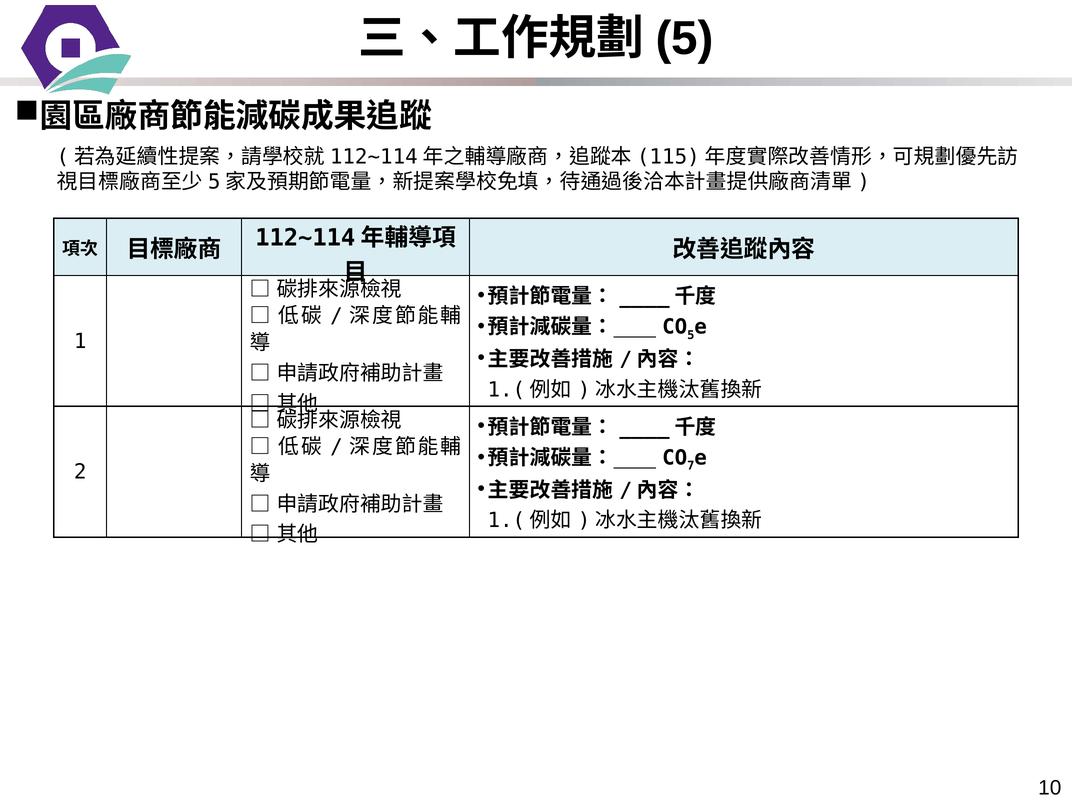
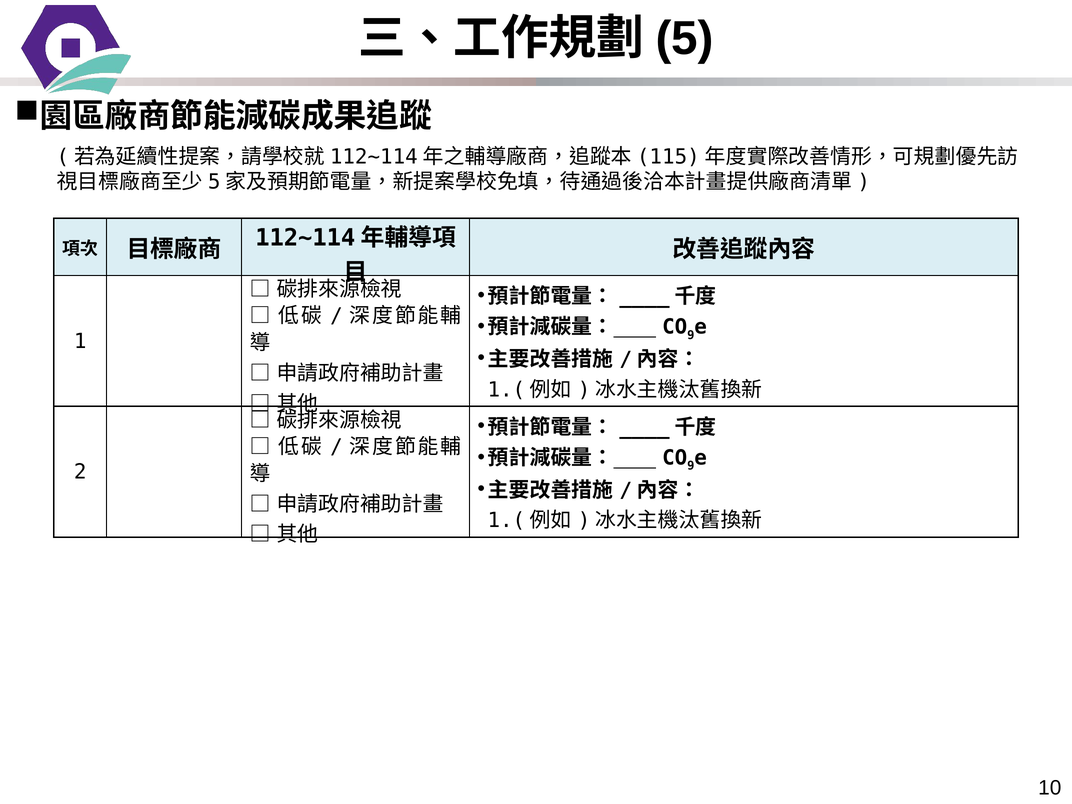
5 at (691, 335): 5 -> 9
7 at (691, 466): 7 -> 9
